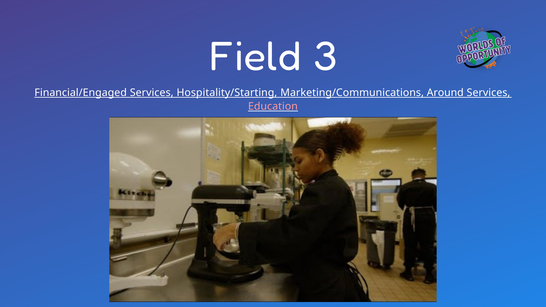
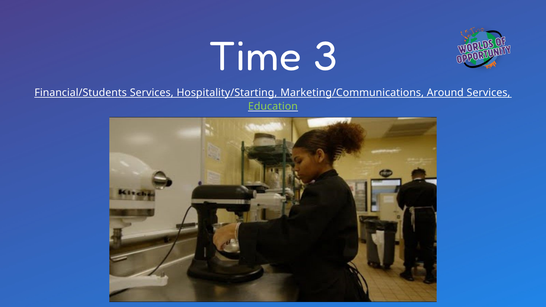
Field: Field -> Time
Financial/Engaged: Financial/Engaged -> Financial/Students
Education colour: pink -> light green
